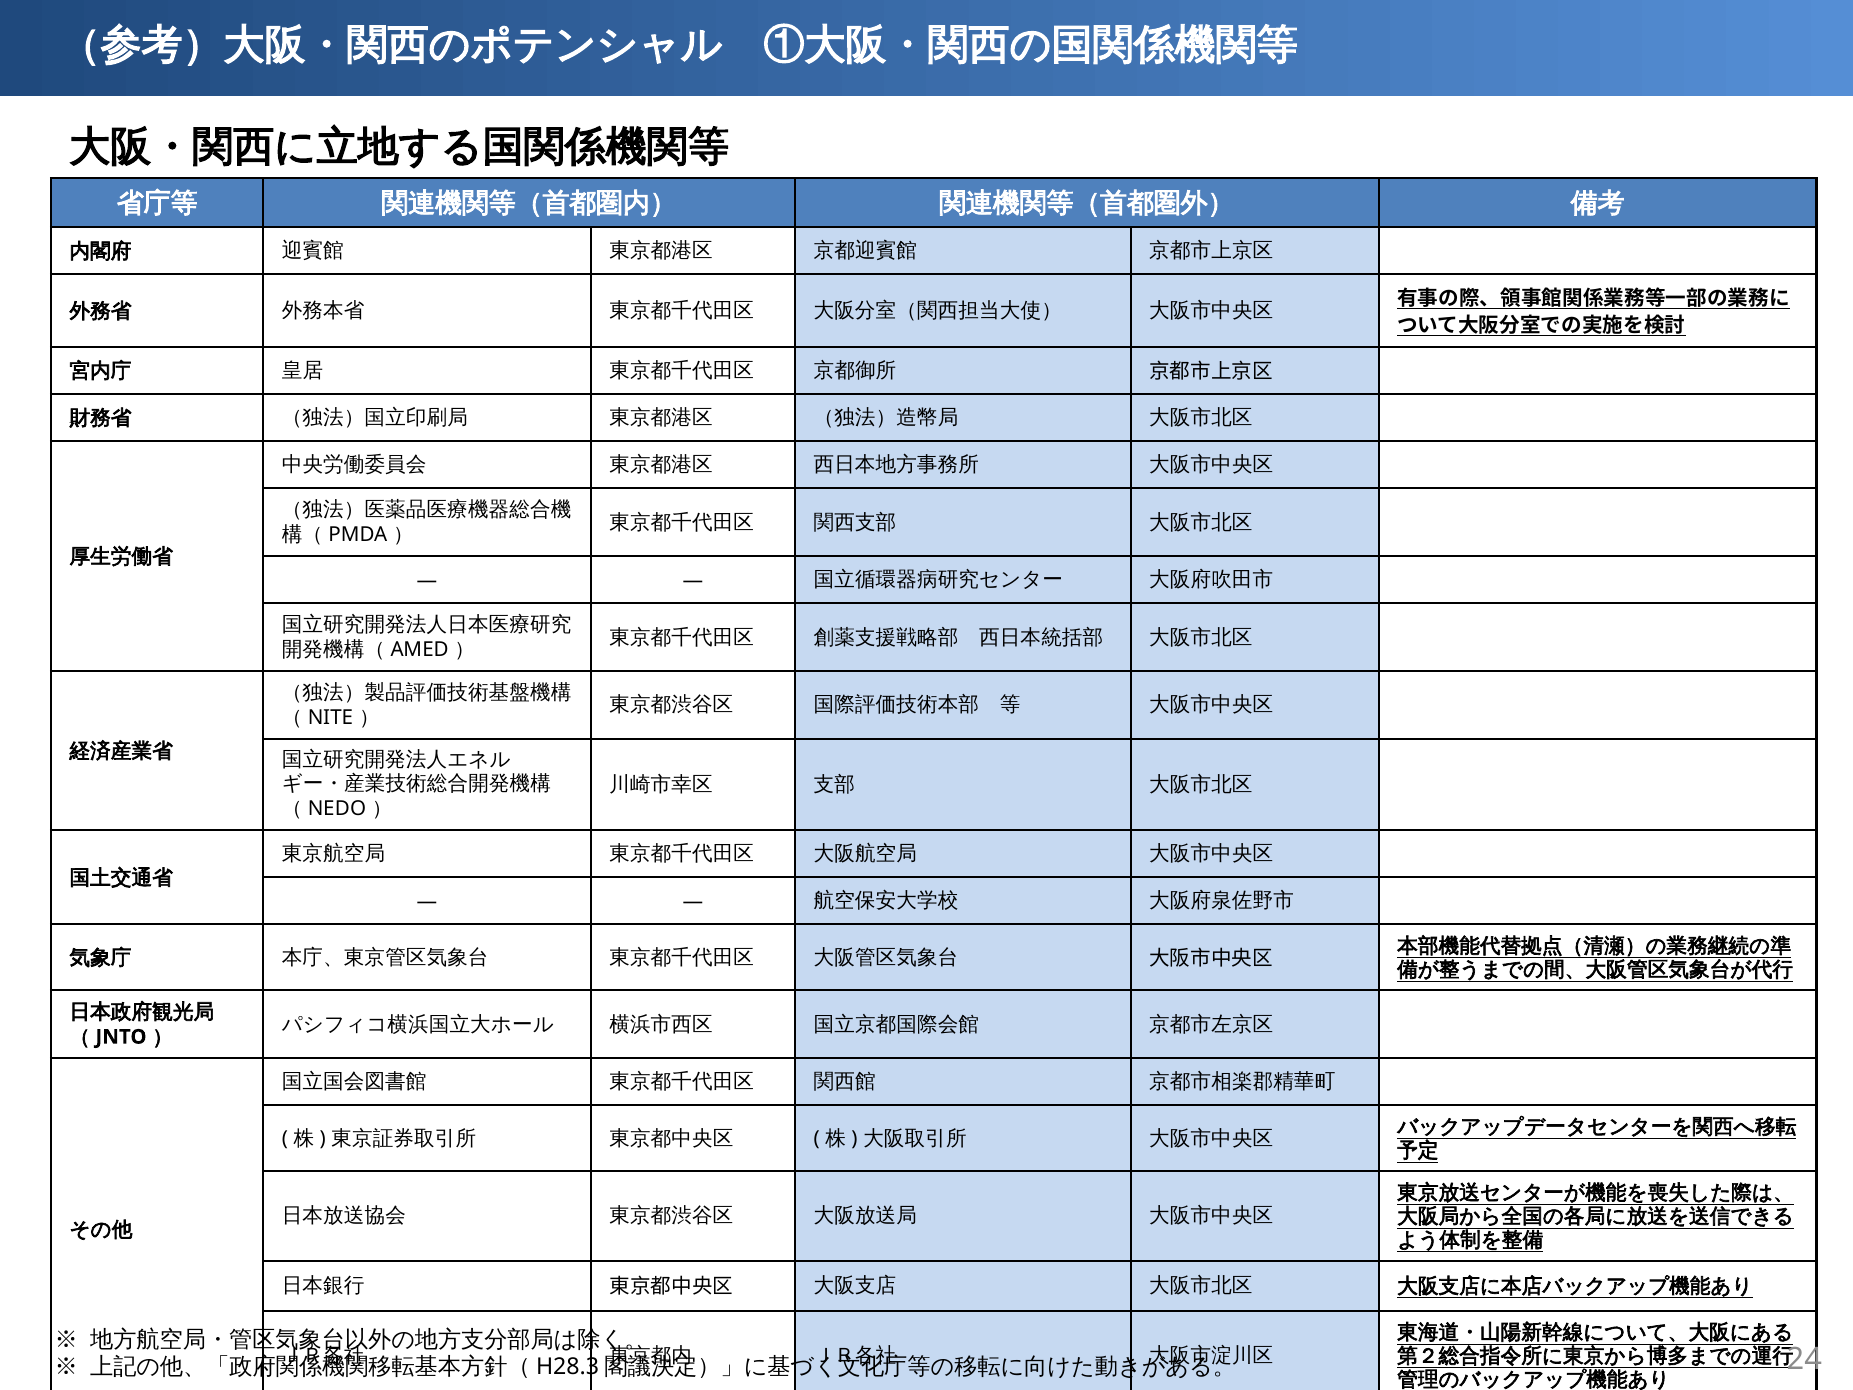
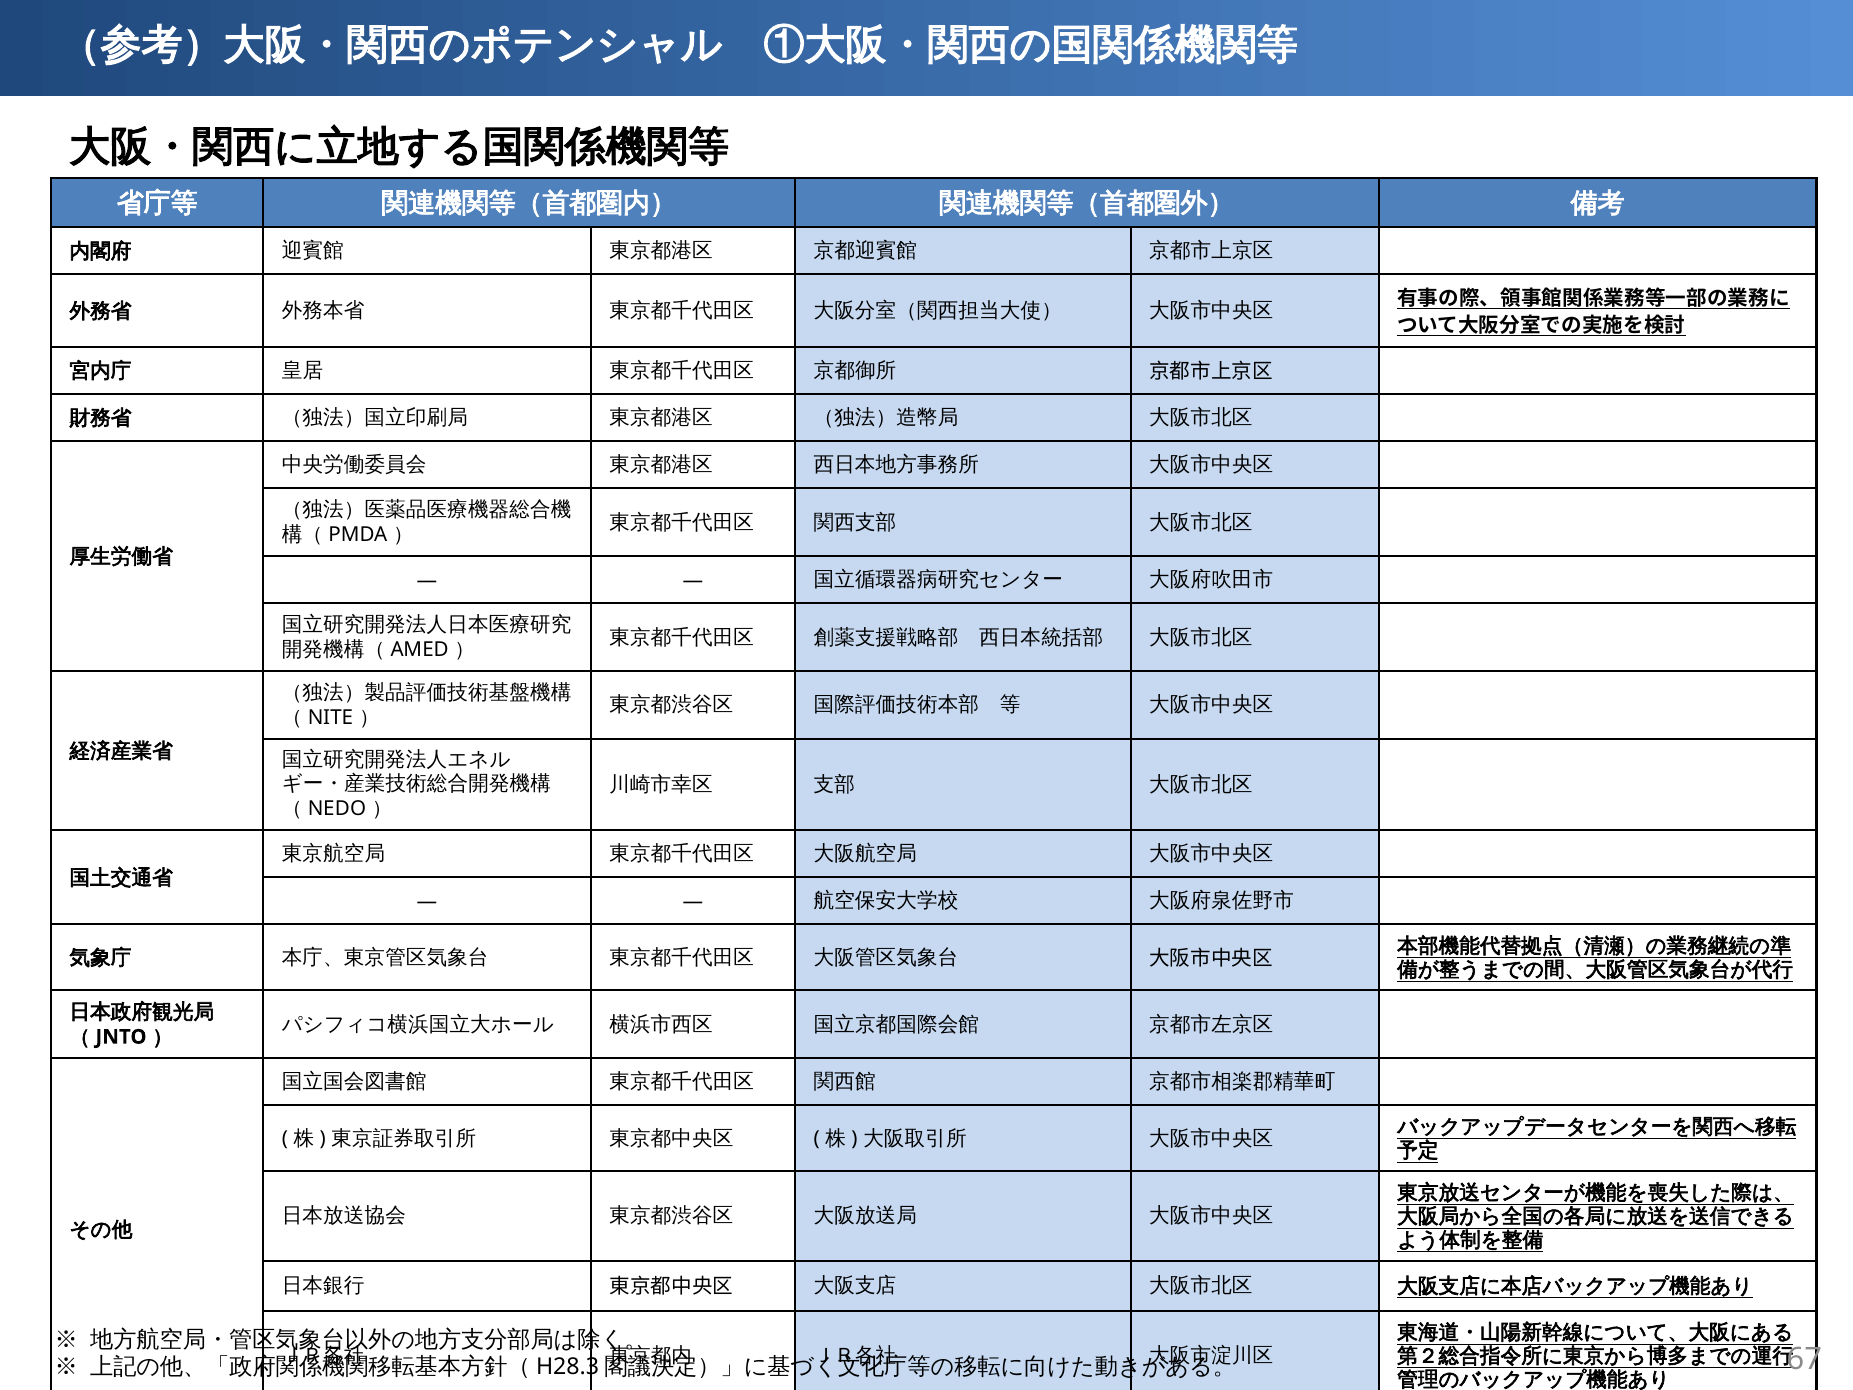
24: 24 -> 67
